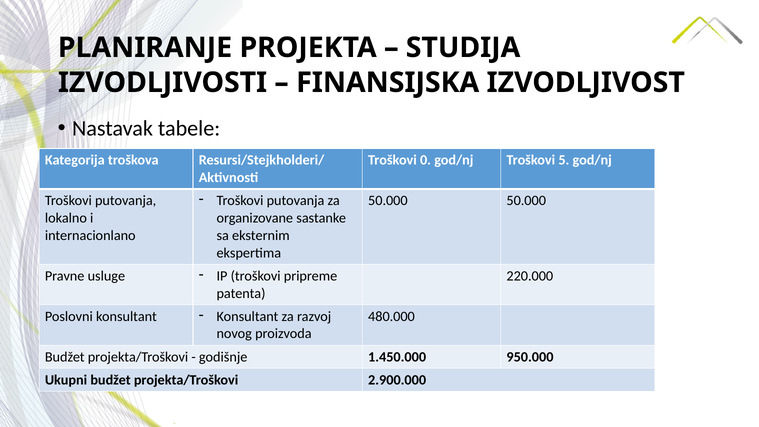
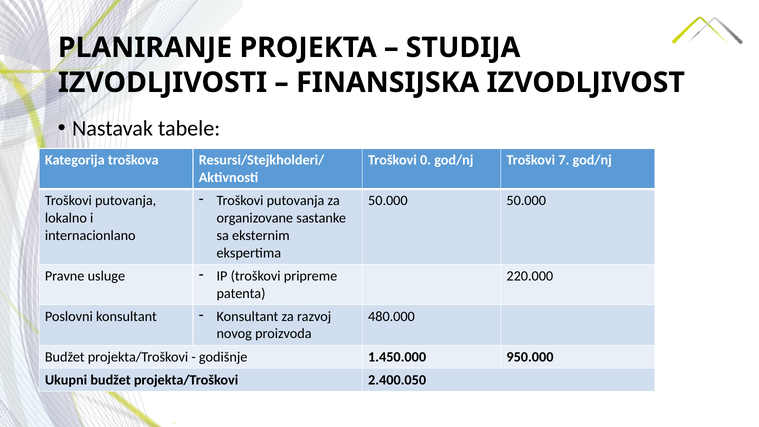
5: 5 -> 7
2.900.000: 2.900.000 -> 2.400.050
